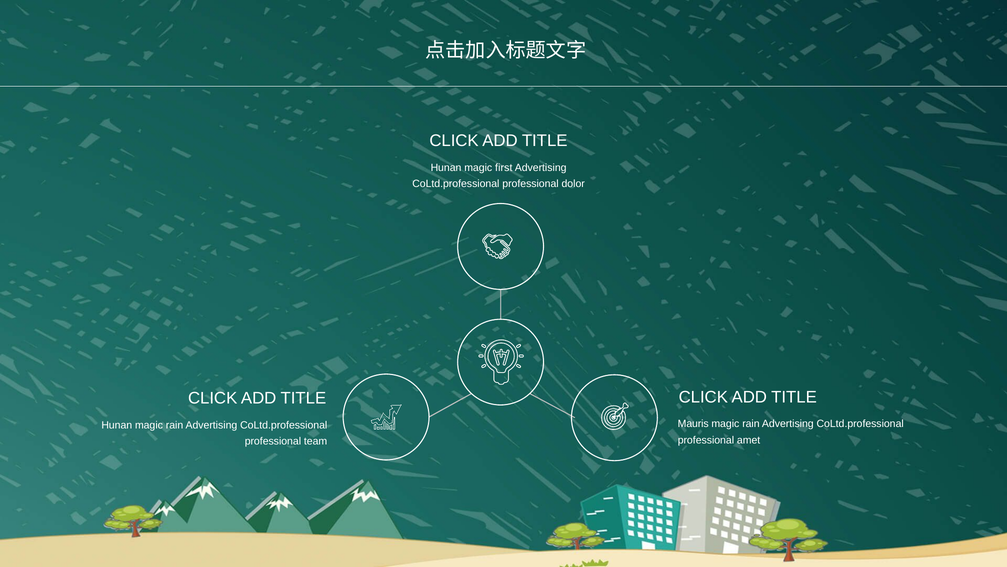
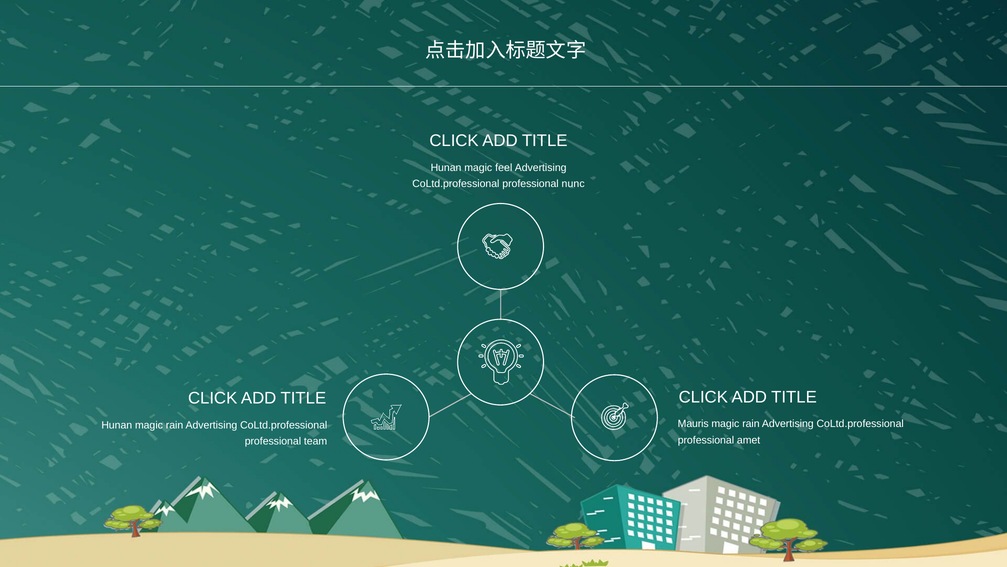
first: first -> feel
dolor: dolor -> nunc
